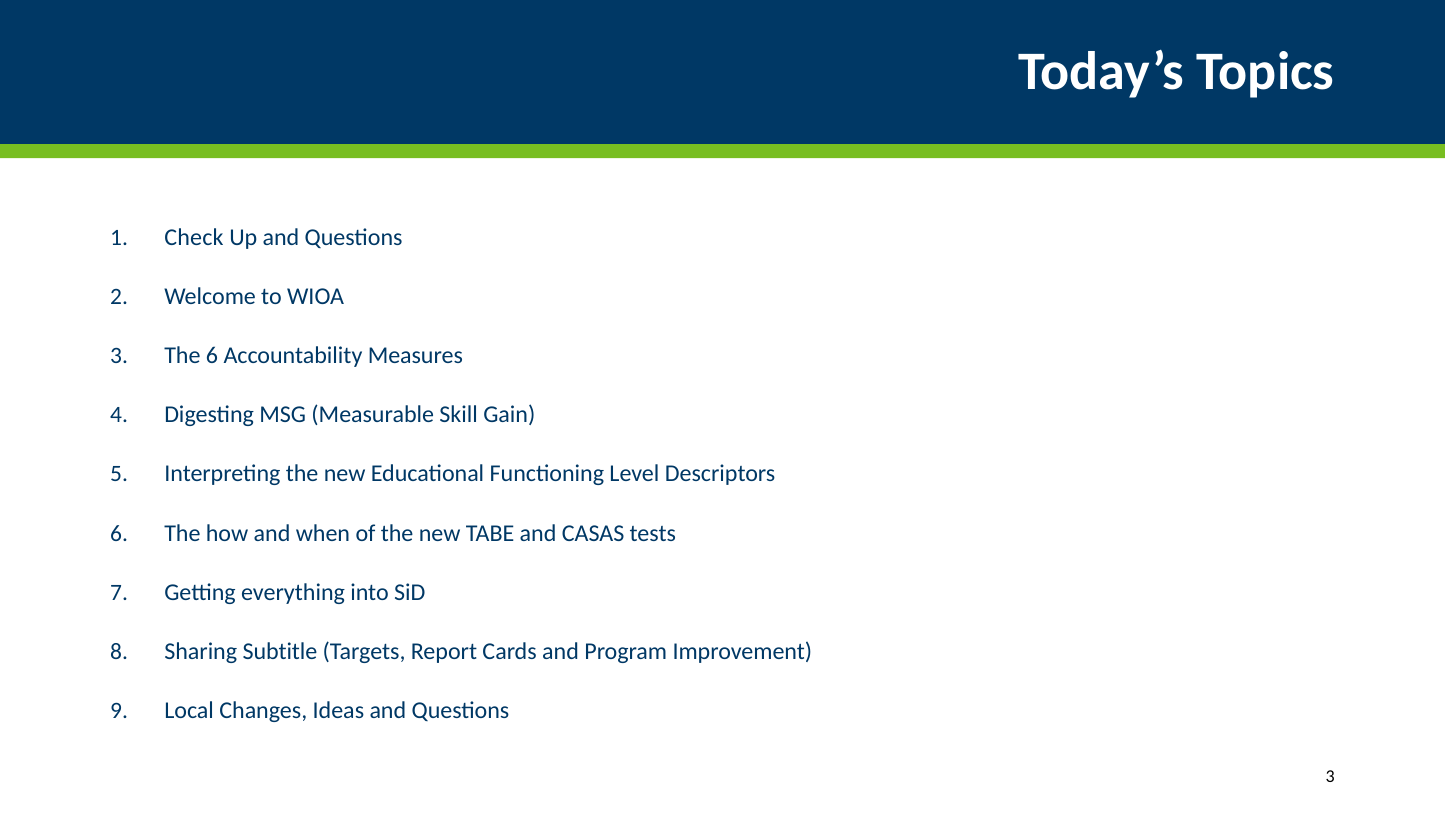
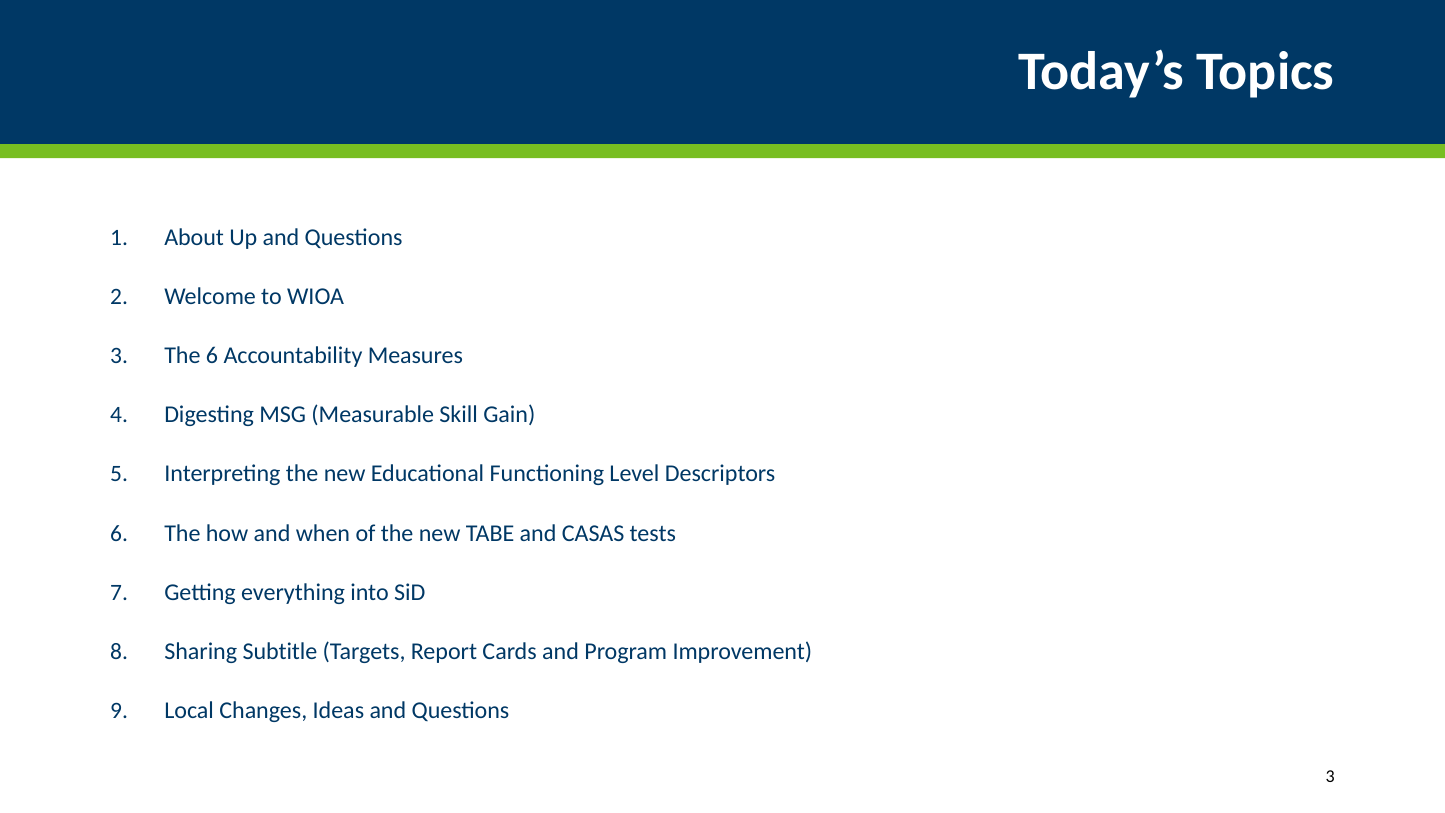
Check: Check -> About
